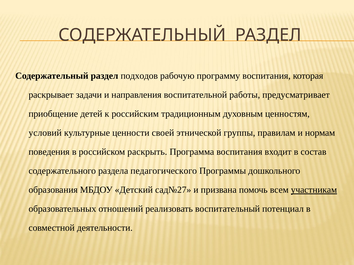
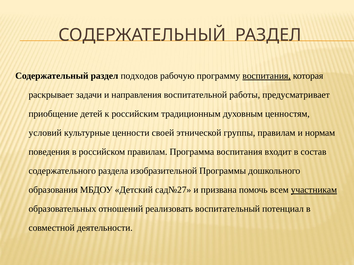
воспитания at (267, 76) underline: none -> present
российском раскрыть: раскрыть -> правилам
педагогического: педагогического -> изобразительной
